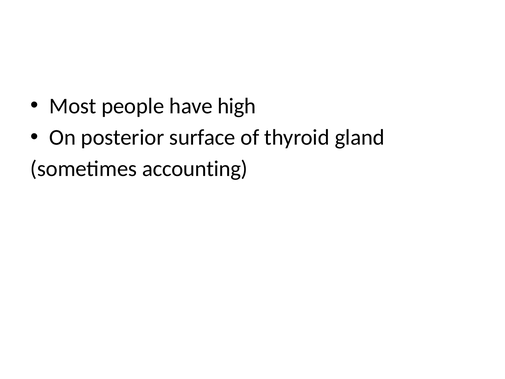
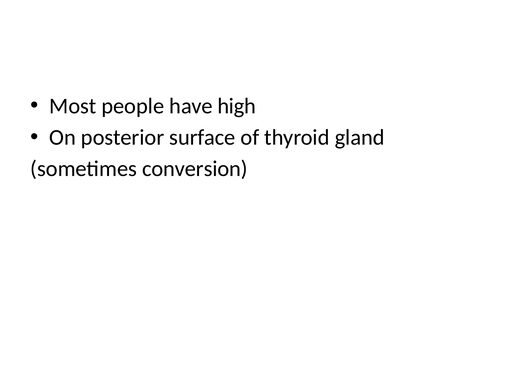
accounting: accounting -> conversion
